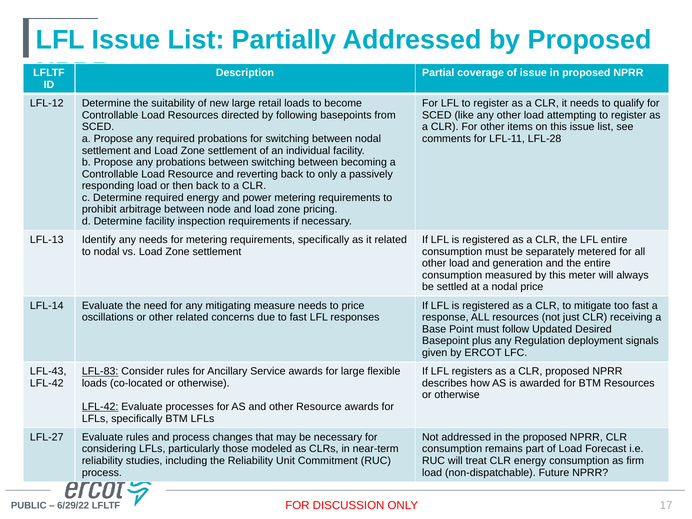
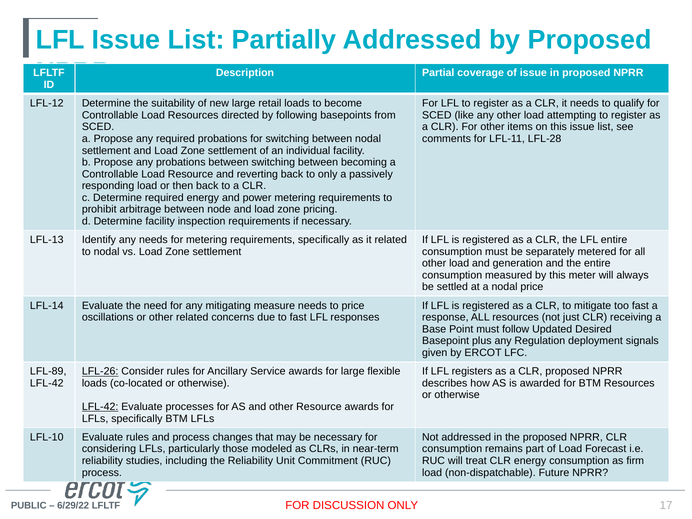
LFL-43: LFL-43 -> LFL-89
LFL-83: LFL-83 -> LFL-26
LFL-27: LFL-27 -> LFL-10
